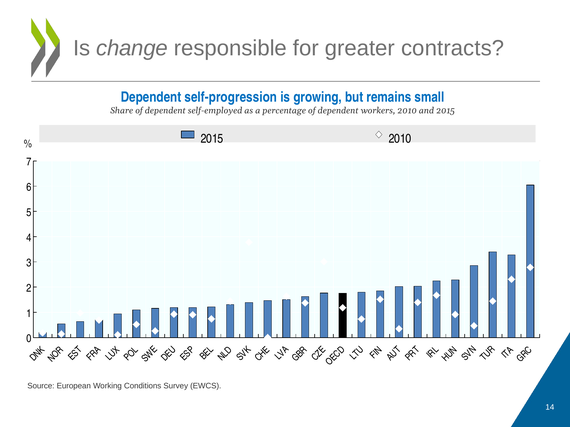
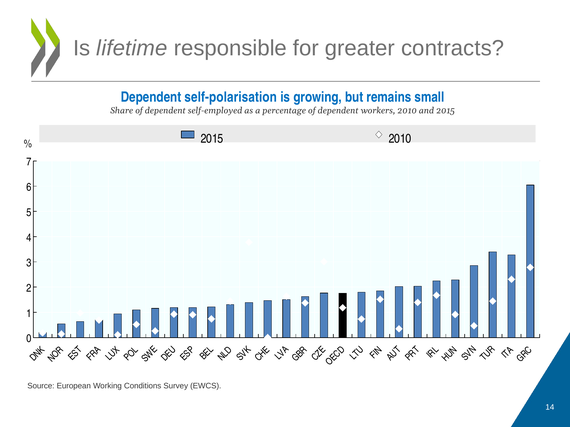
change: change -> lifetime
self-progression: self-progression -> self-polarisation
